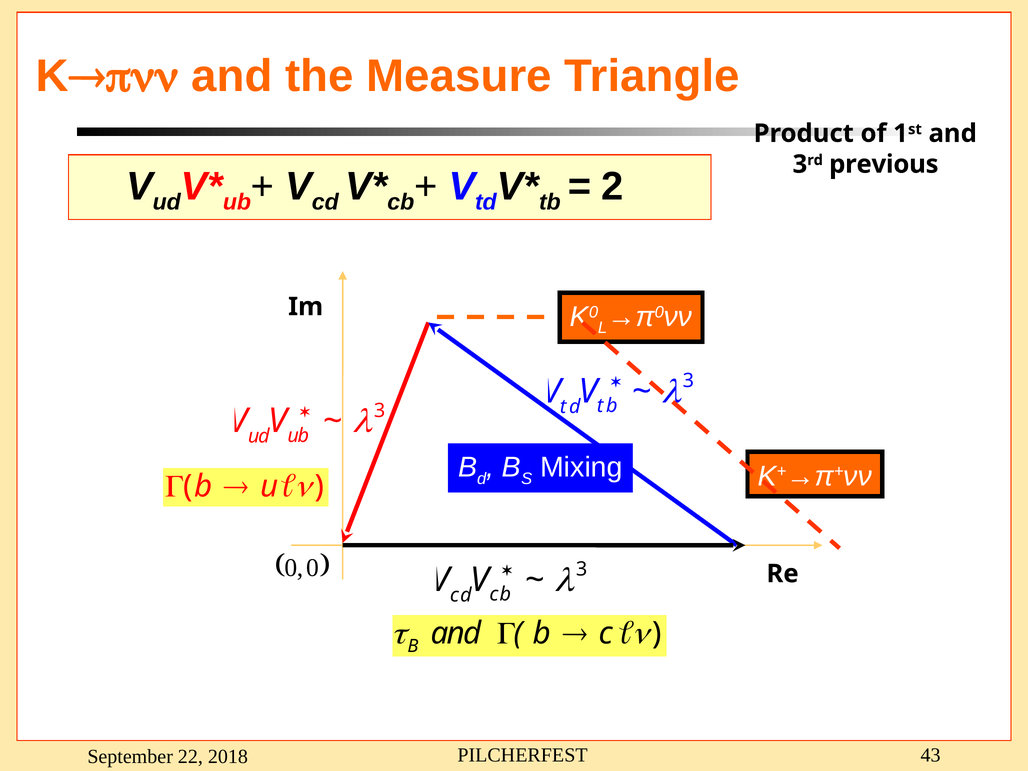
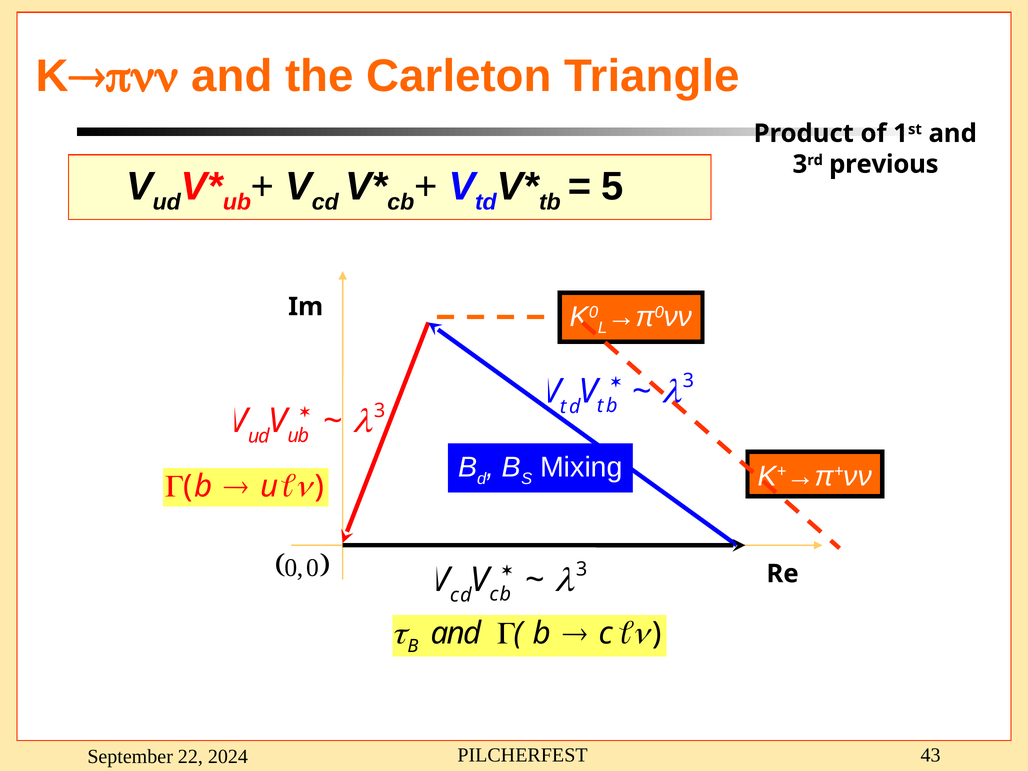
Measure: Measure -> Carleton
2: 2 -> 5
2018: 2018 -> 2024
